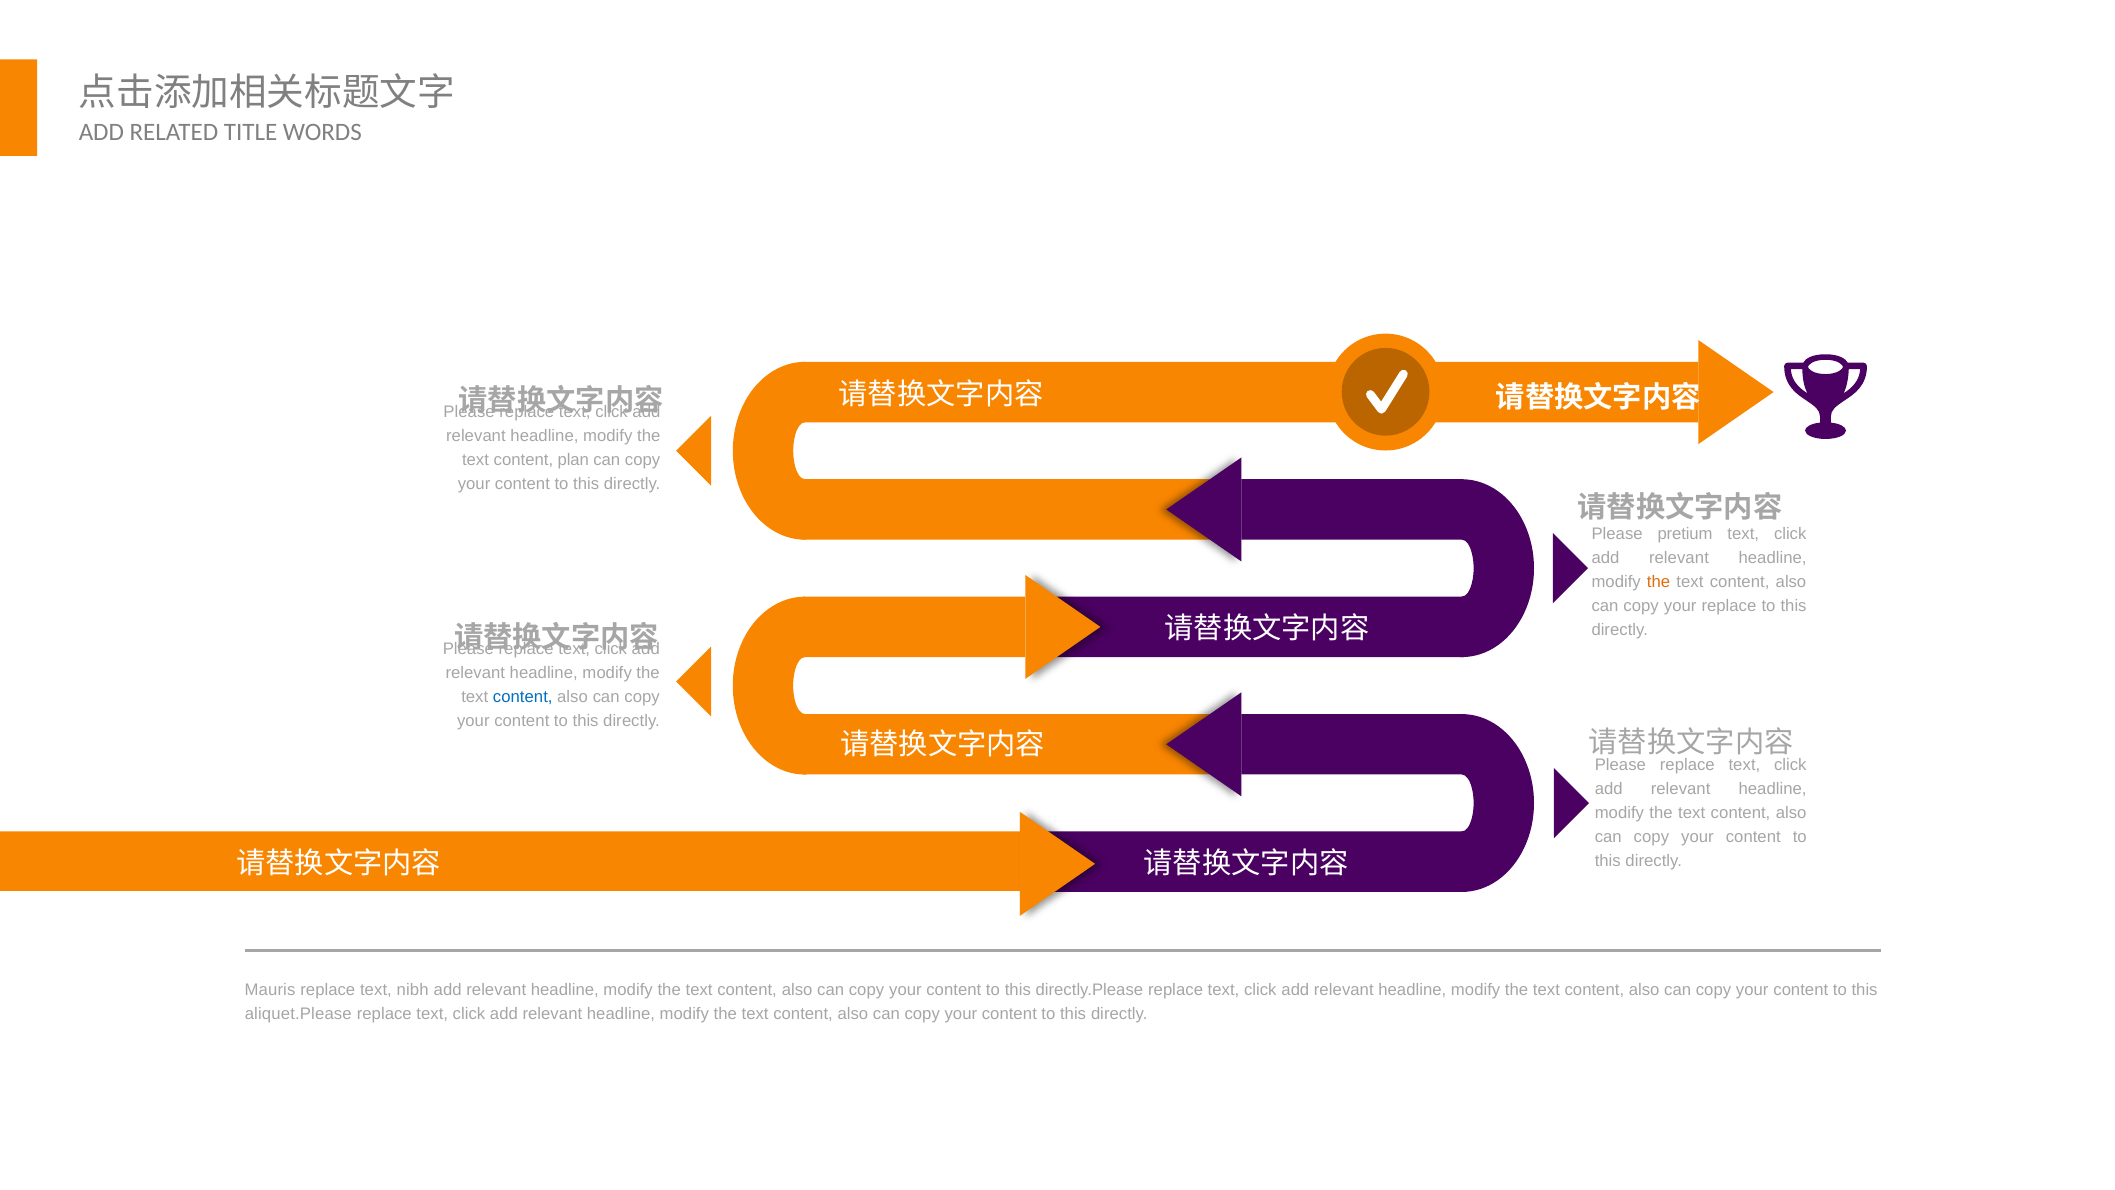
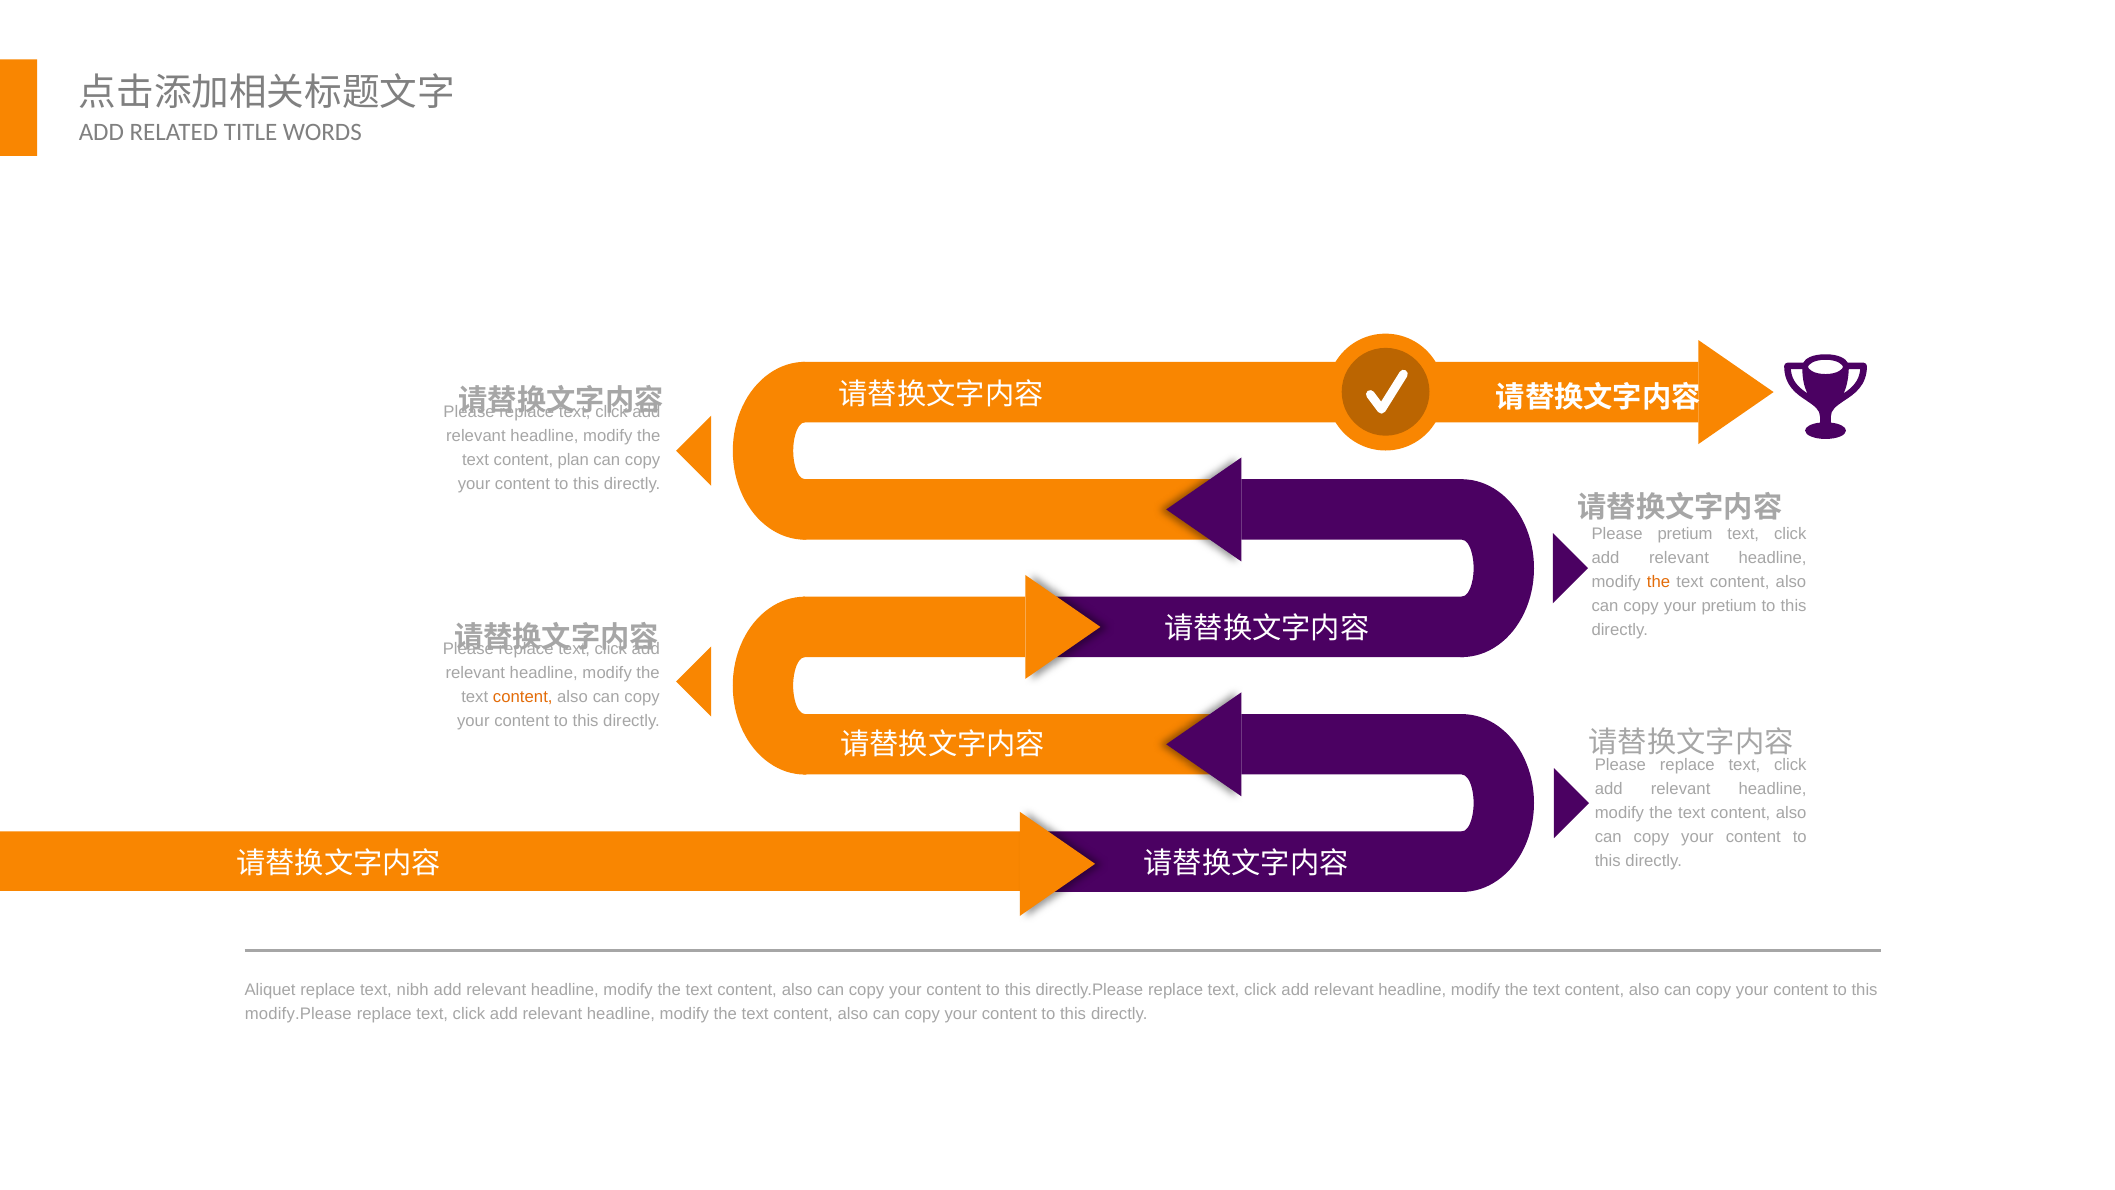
your replace: replace -> pretium
content at (523, 696) colour: blue -> orange
Mauris: Mauris -> Aliquet
aliquet.Please: aliquet.Please -> modify.Please
